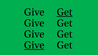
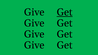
Give at (34, 45) underline: present -> none
